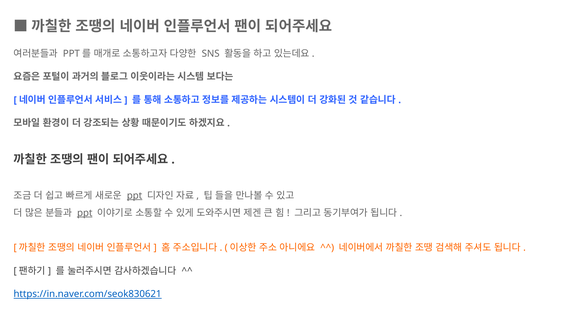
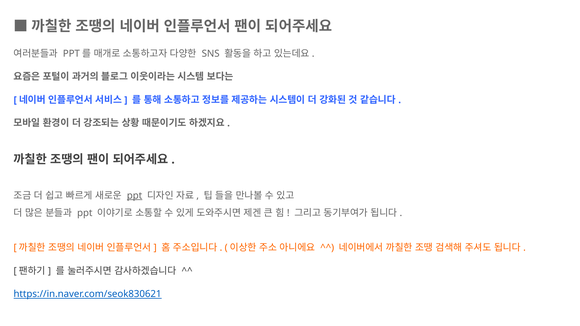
ppt at (85, 213) underline: present -> none
